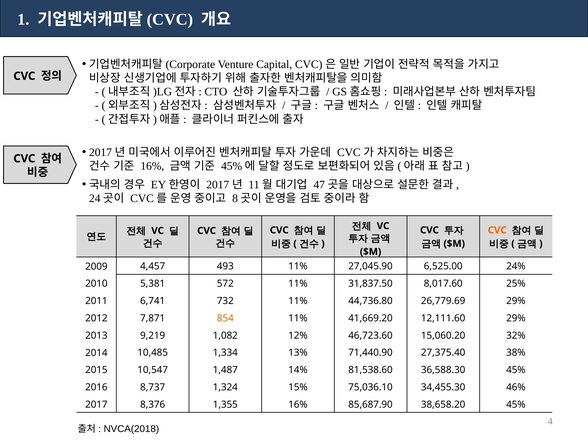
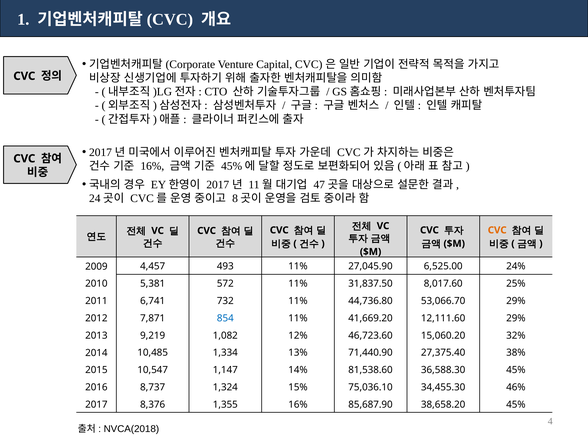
26,779.69: 26,779.69 -> 53,066.70
854 colour: orange -> blue
1,487: 1,487 -> 1,147
